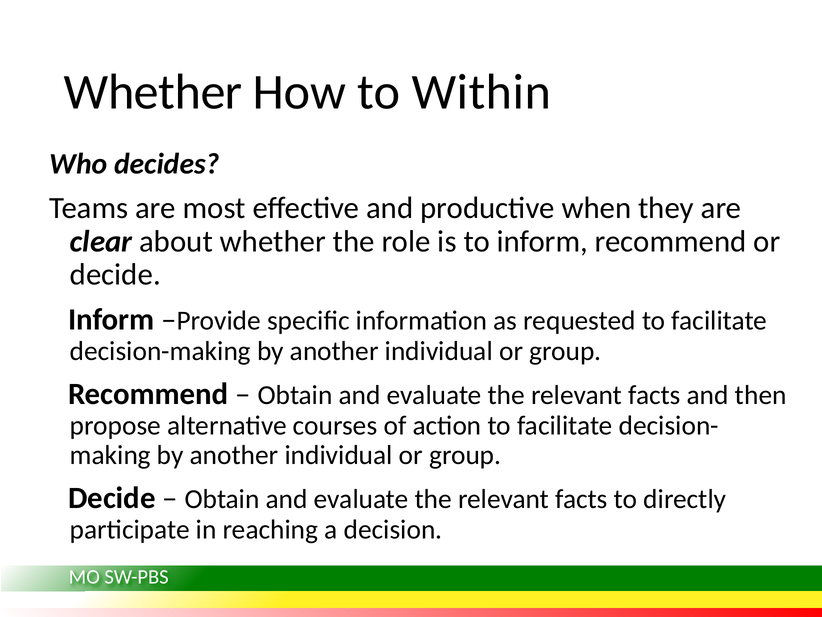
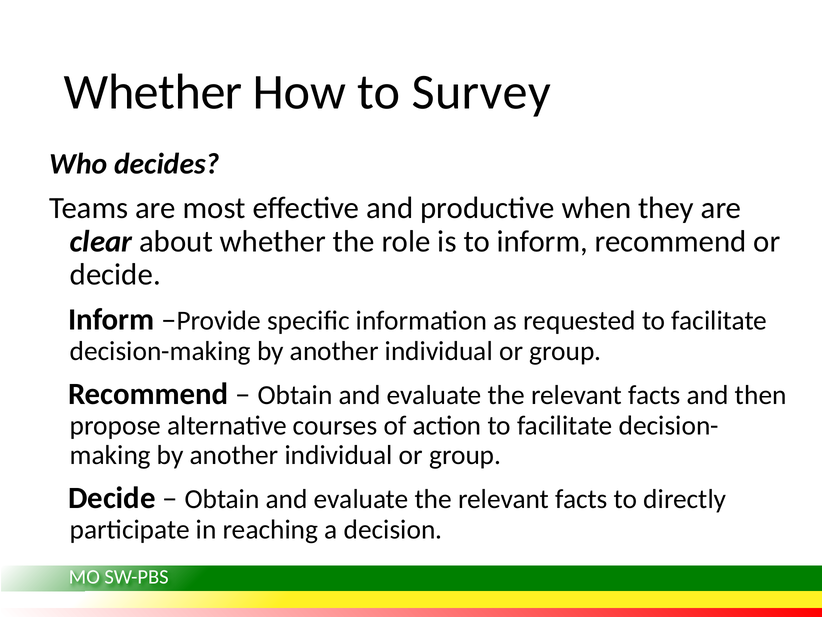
Within: Within -> Survey
